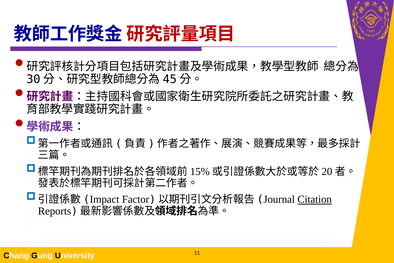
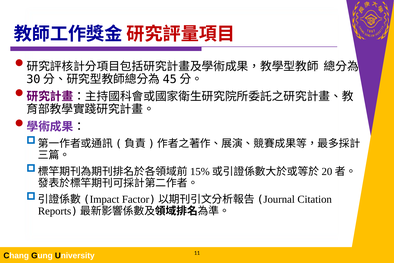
Citation underline: present -> none
